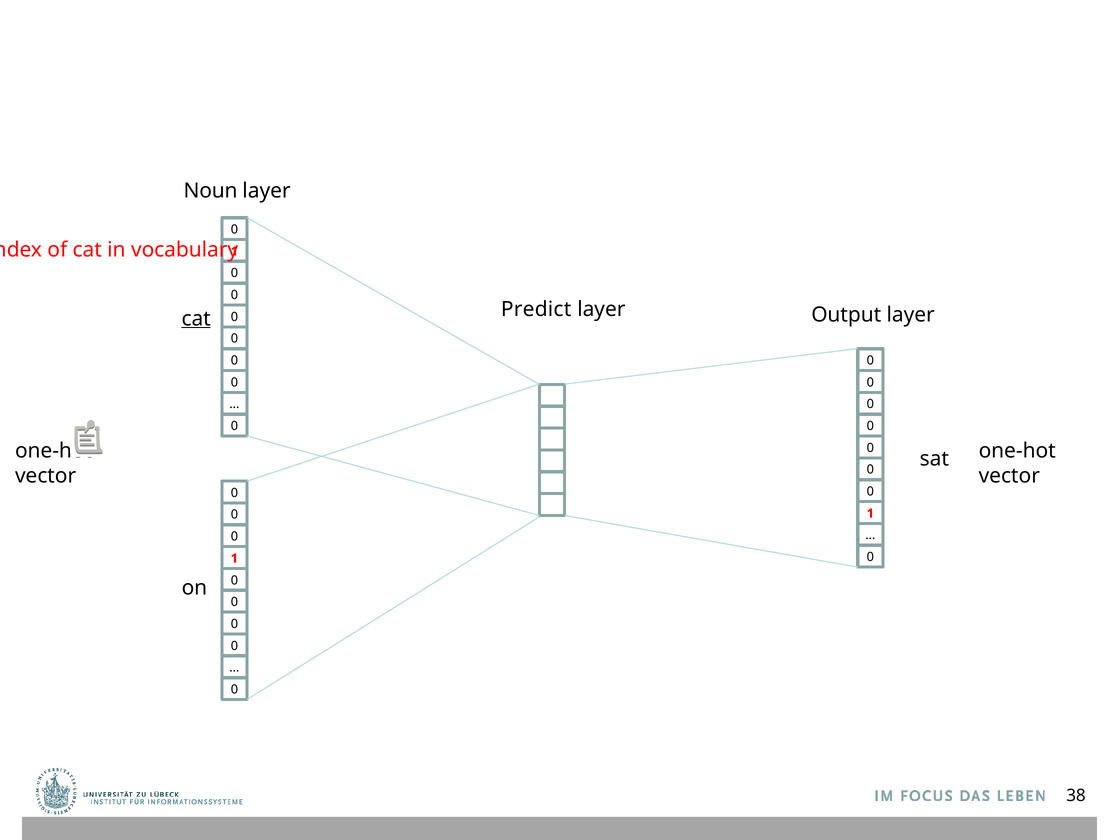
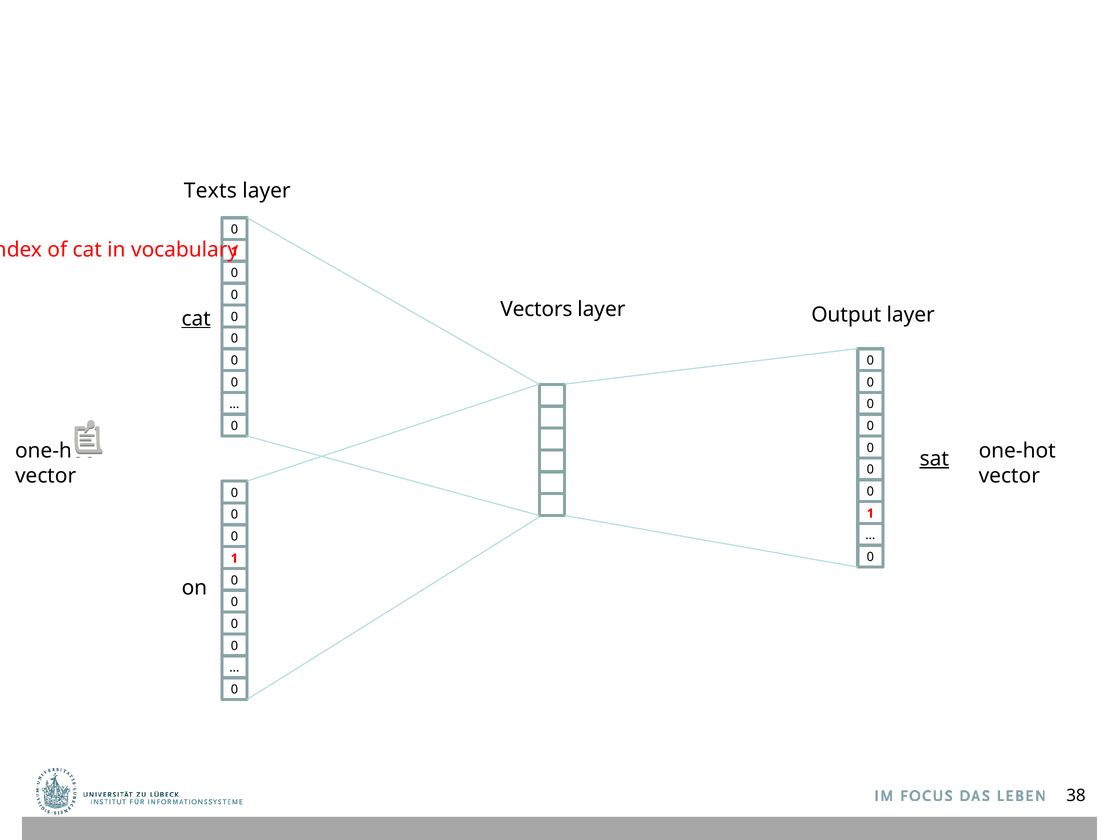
Noun: Noun -> Texts
Predict: Predict -> Vectors
sat underline: none -> present
